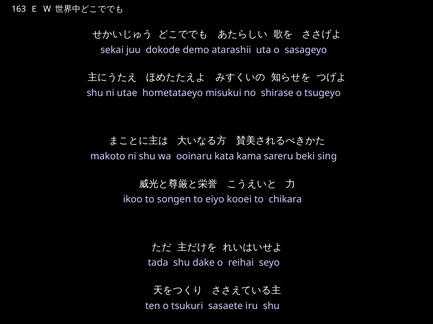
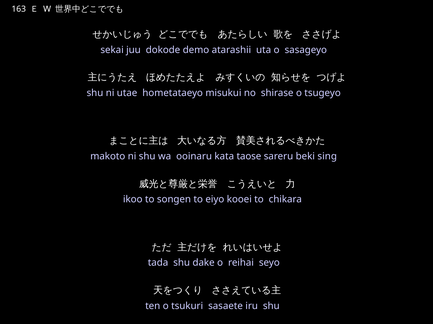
kama: kama -> taose
